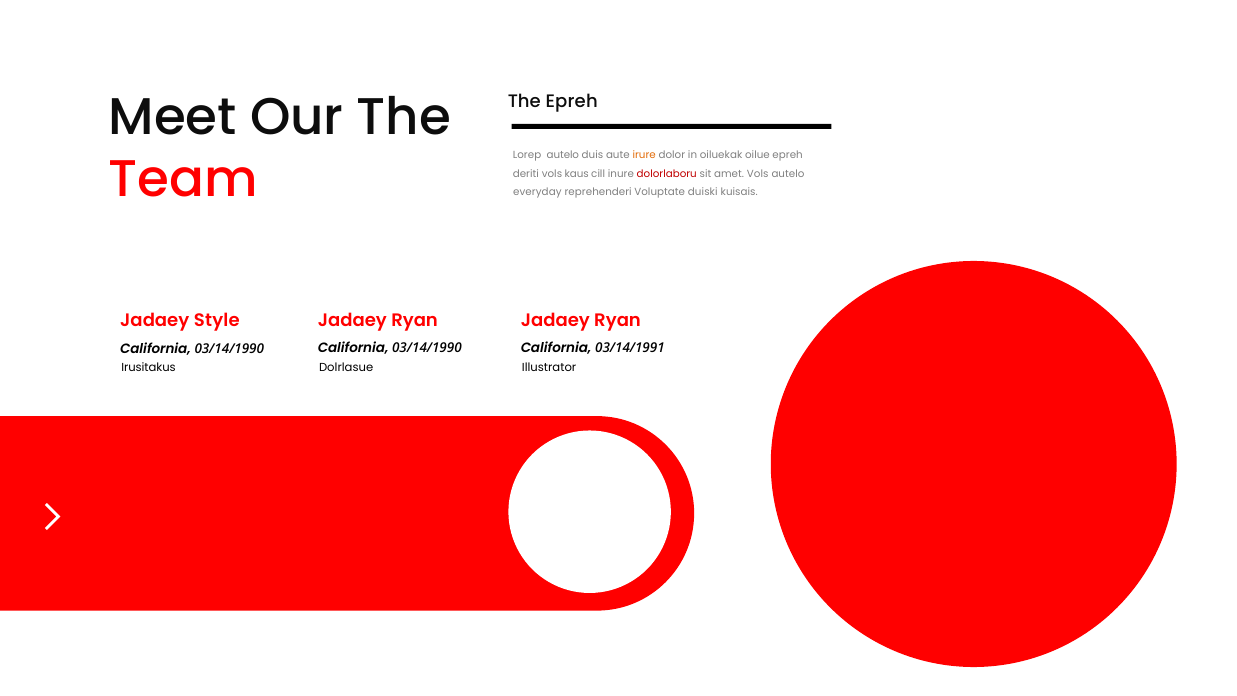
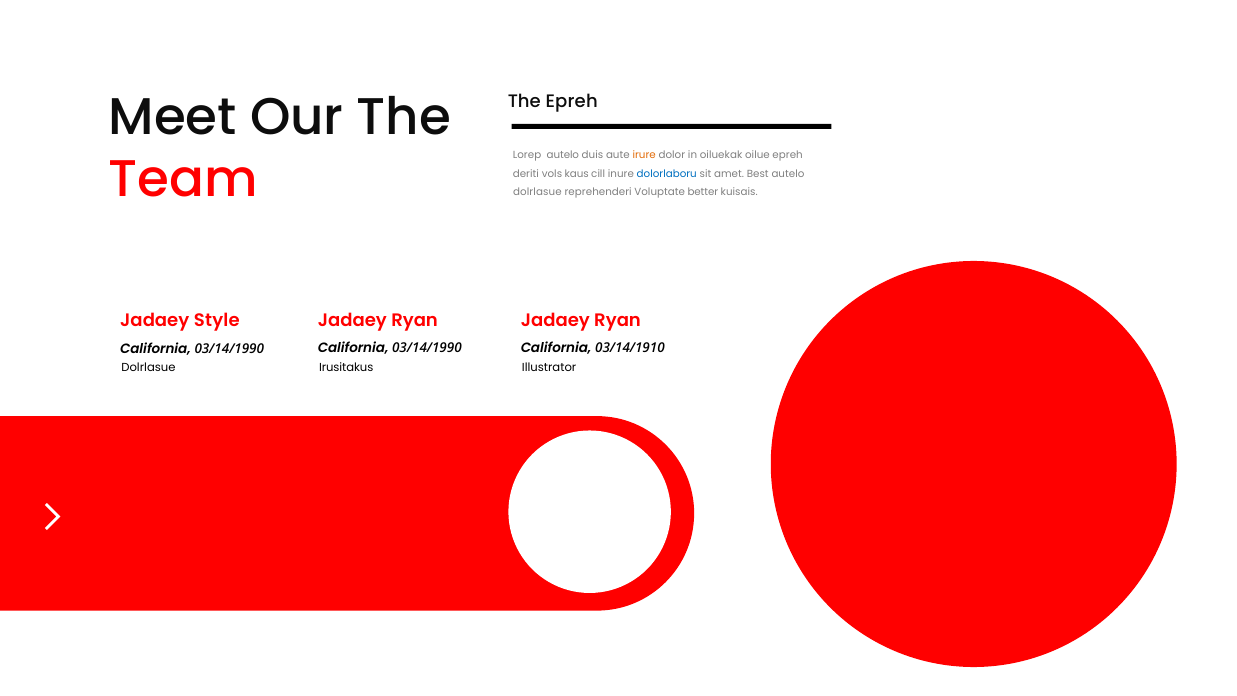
dolorlaboru colour: red -> blue
amet Vols: Vols -> Best
everyday at (537, 192): everyday -> dolrlasue
duiski: duiski -> better
03/14/1991: 03/14/1991 -> 03/14/1910
Dolrlasue: Dolrlasue -> Irusitakus
Irusitakus at (149, 367): Irusitakus -> Dolrlasue
